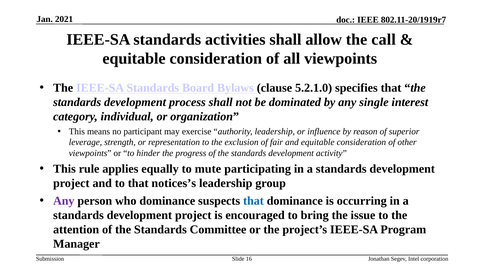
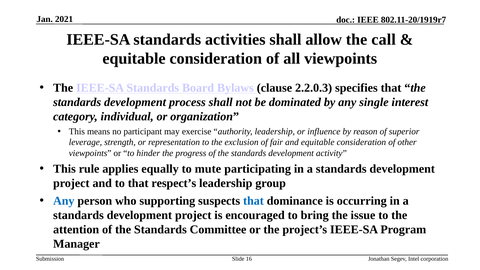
5.2.1.0: 5.2.1.0 -> 2.2.0.3
notices’s: notices’s -> respect’s
Any at (64, 201) colour: purple -> blue
who dominance: dominance -> supporting
